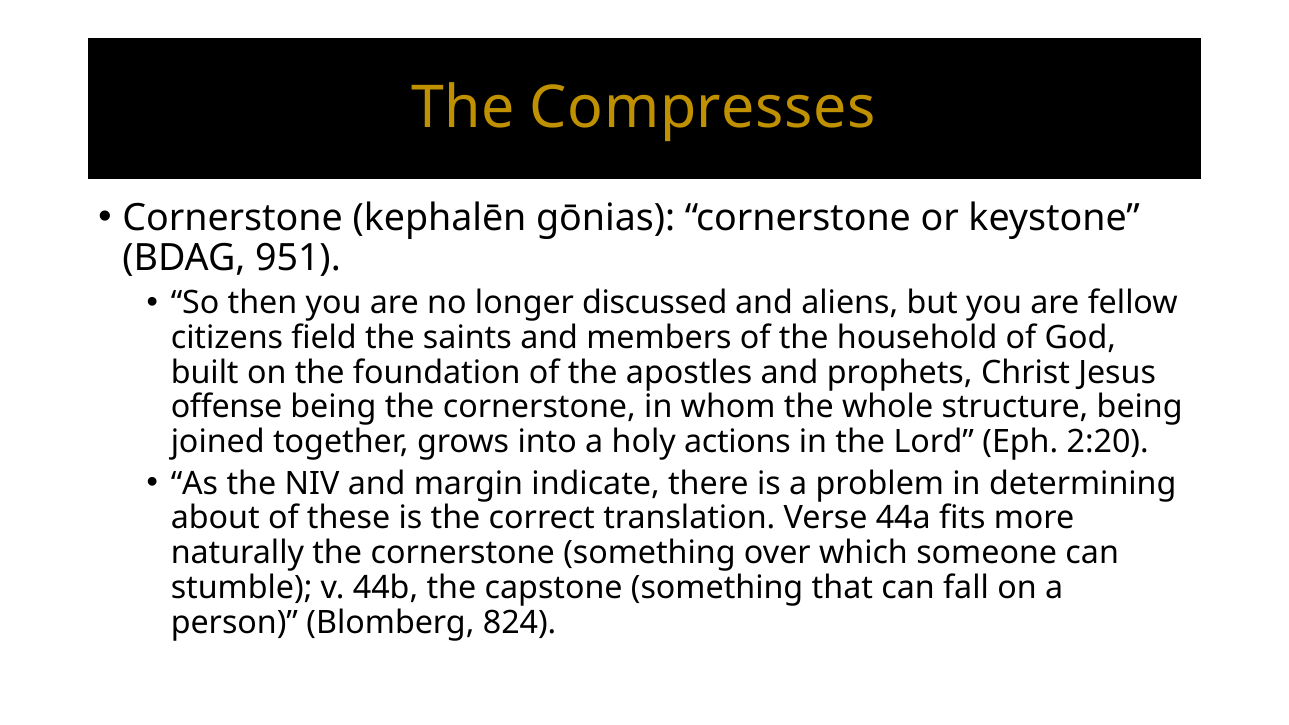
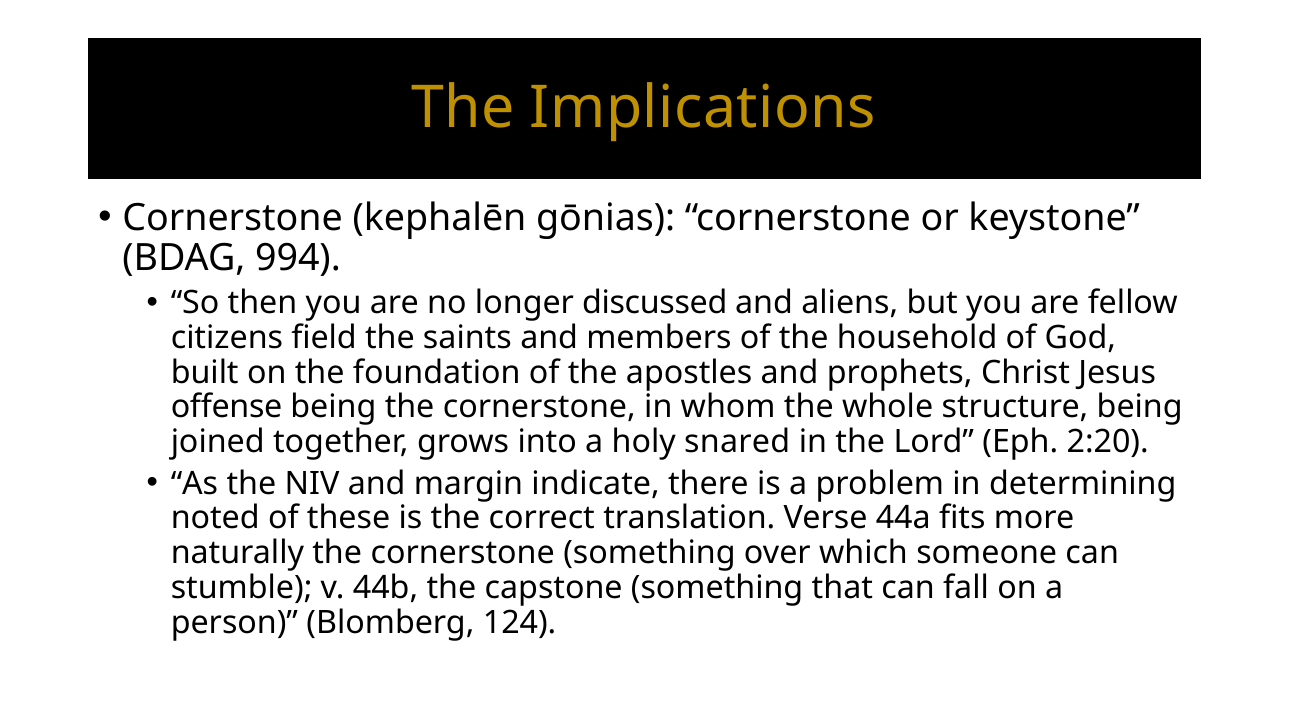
Compresses: Compresses -> Implications
951: 951 -> 994
actions: actions -> snared
about: about -> noted
824: 824 -> 124
